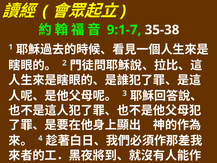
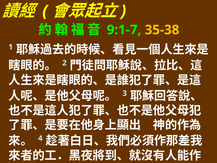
35-38 colour: white -> yellow
